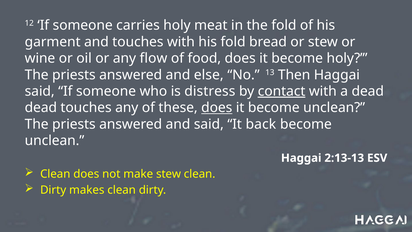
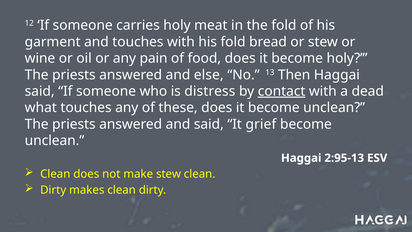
flow: flow -> pain
dead at (41, 108): dead -> what
does at (217, 108) underline: present -> none
back: back -> grief
2:13-13: 2:13-13 -> 2:95-13
